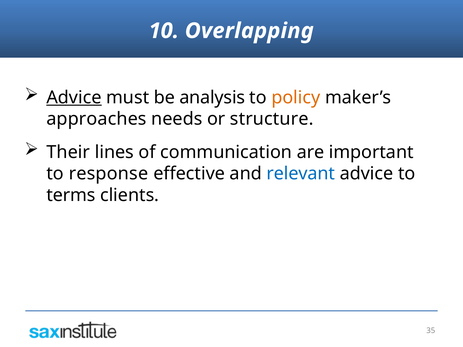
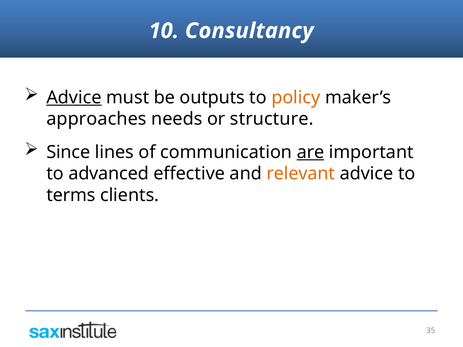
Overlapping: Overlapping -> Consultancy
analysis: analysis -> outputs
Their: Their -> Since
are underline: none -> present
response: response -> advanced
relevant colour: blue -> orange
